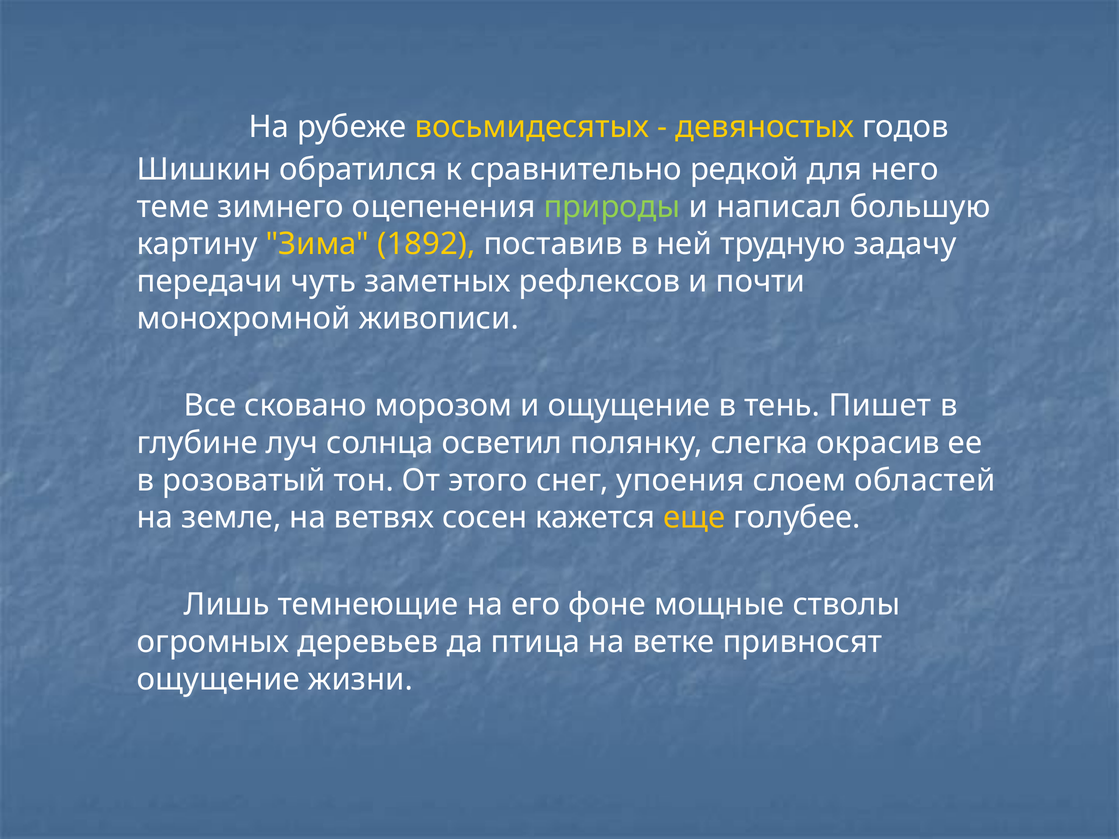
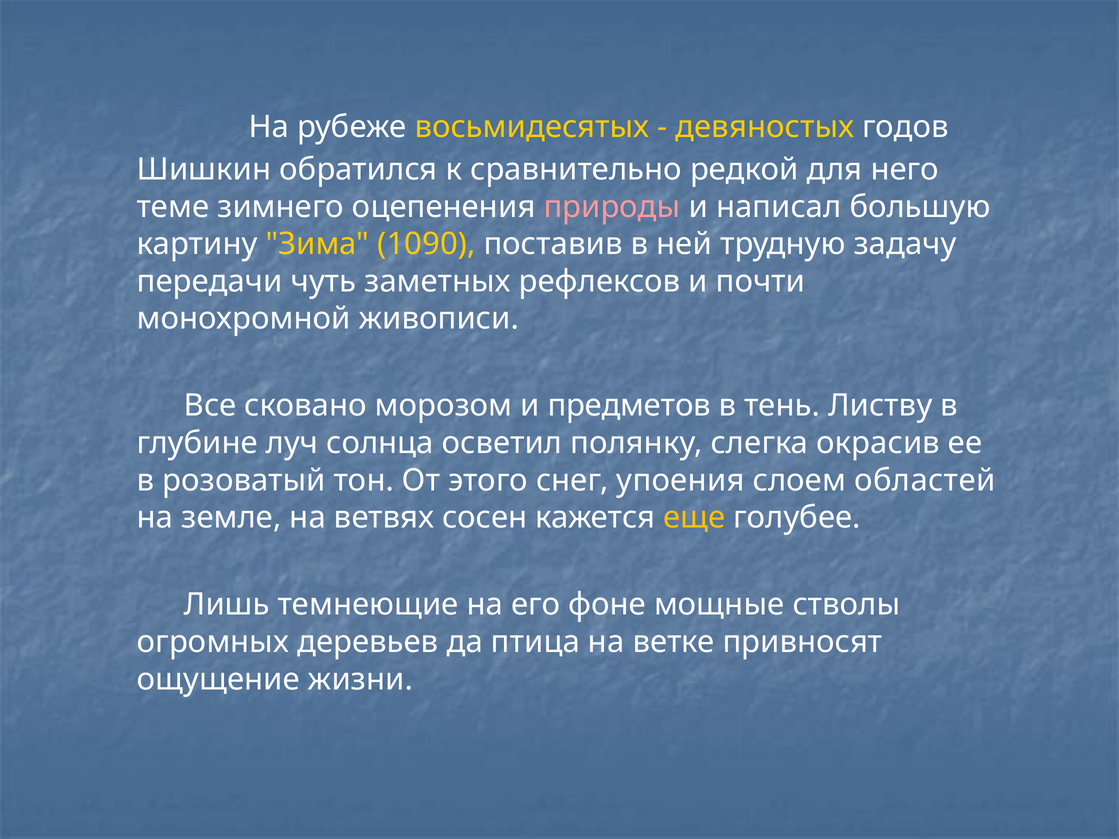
природы colour: light green -> pink
1892: 1892 -> 1090
и ощущение: ощущение -> предметов
Пишет: Пишет -> Листву
